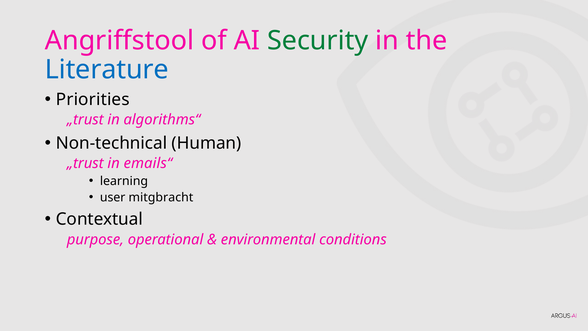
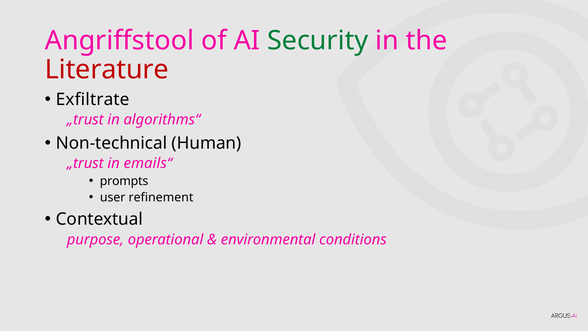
Literature colour: blue -> red
Priorities: Priorities -> Exfiltrate
learning: learning -> prompts
mitgbracht: mitgbracht -> refinement
